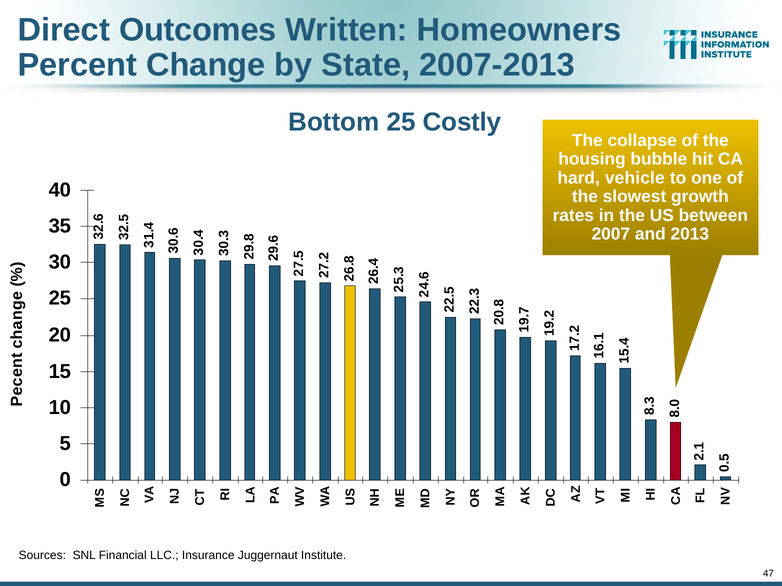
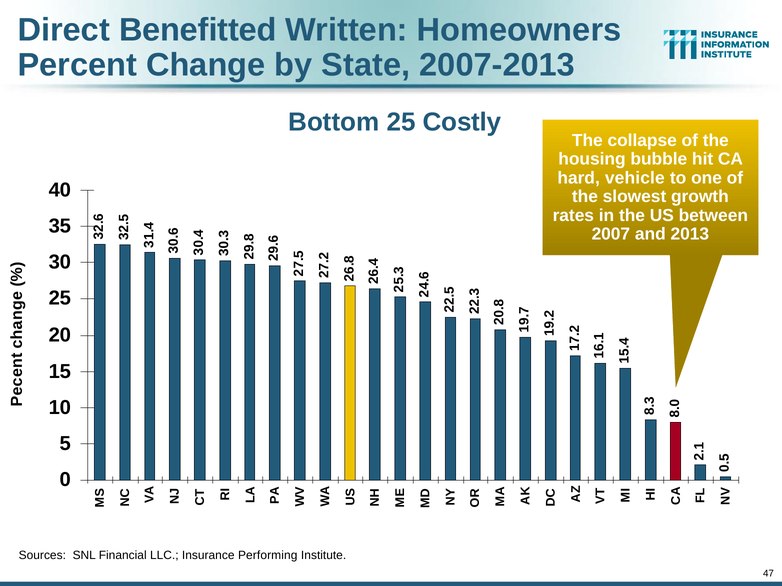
Outcomes: Outcomes -> Benefitted
Juggernaut: Juggernaut -> Performing
